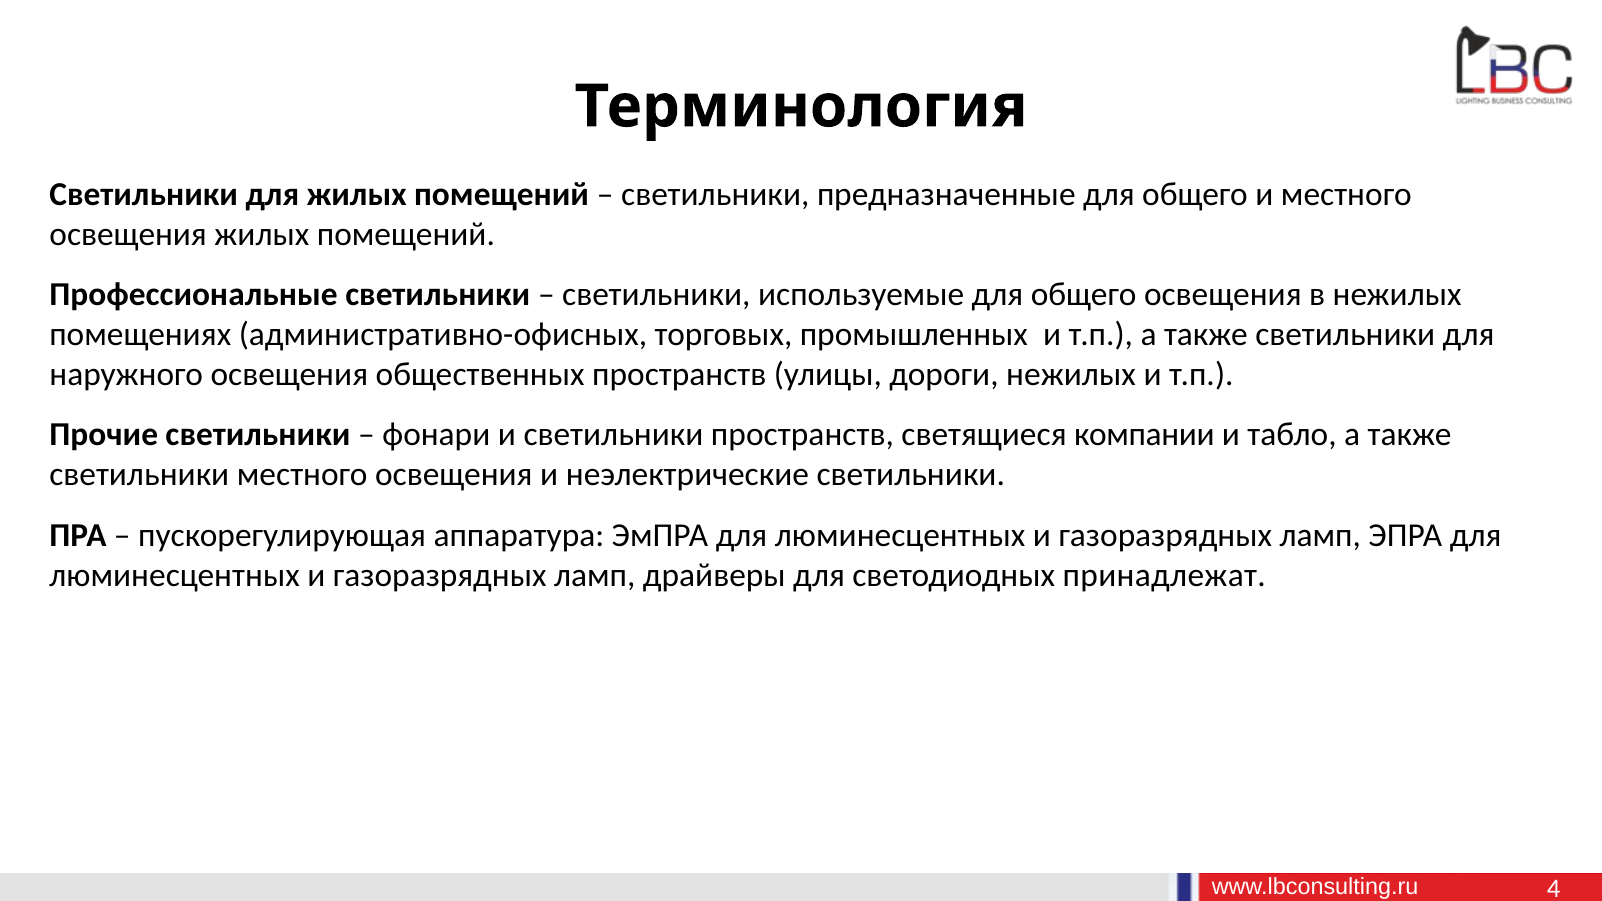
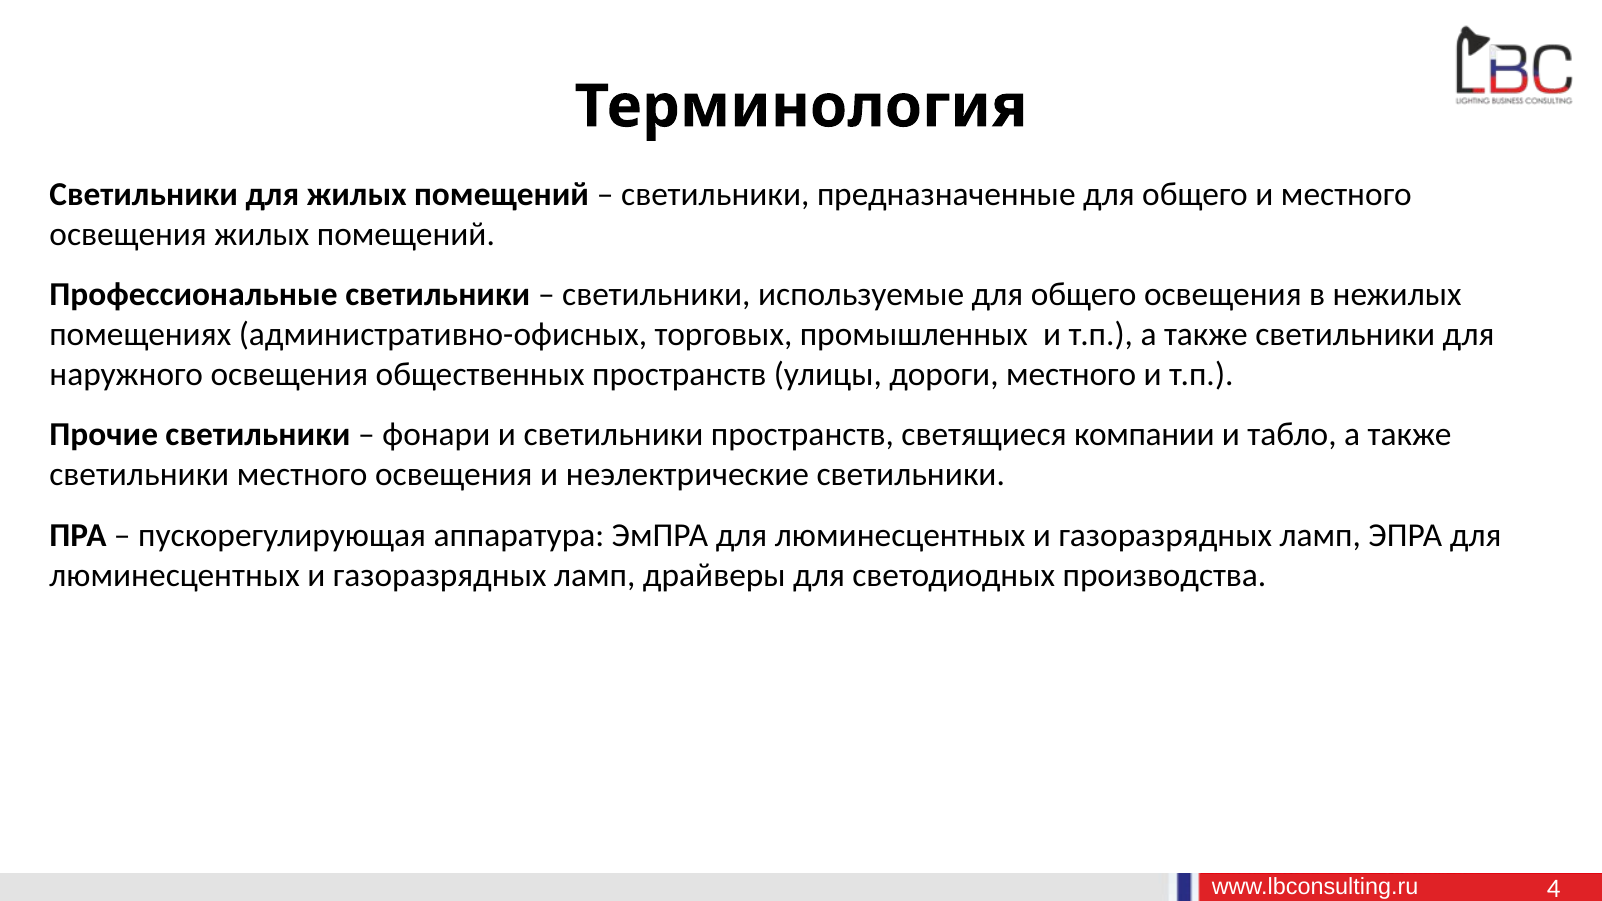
дороги нежилых: нежилых -> местного
принадлежат: принадлежат -> производства
